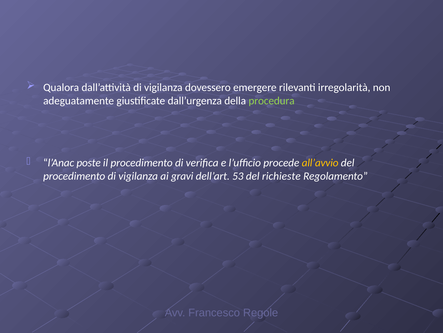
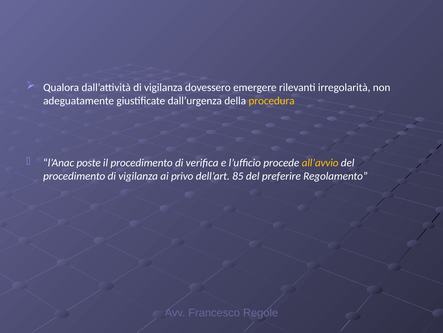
procedura colour: light green -> yellow
gravi: gravi -> privo
53: 53 -> 85
richieste: richieste -> preferire
